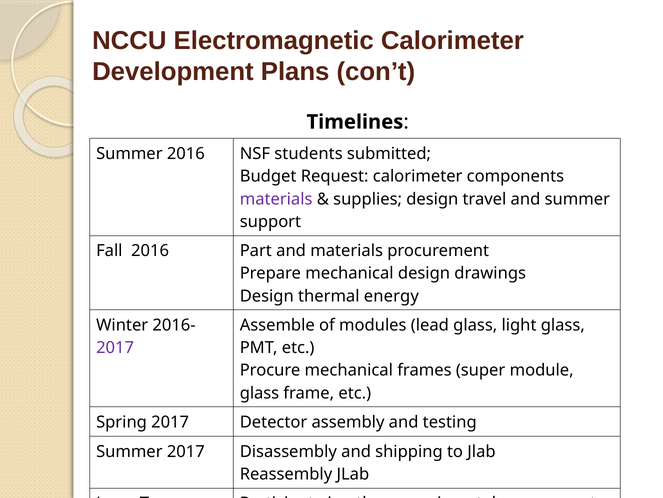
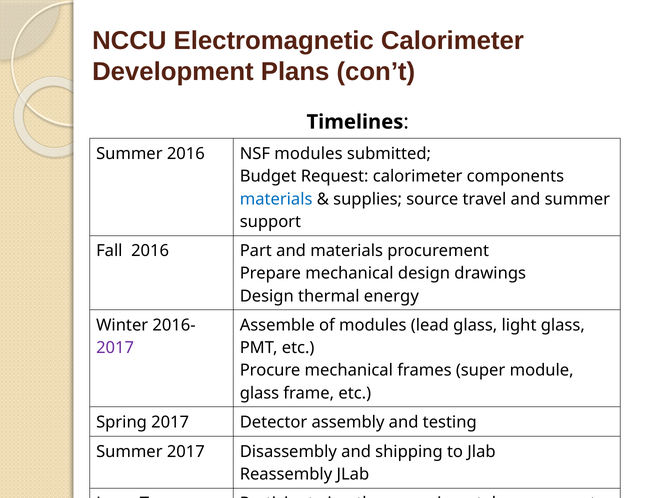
NSF students: students -> modules
materials at (276, 199) colour: purple -> blue
supplies design: design -> source
